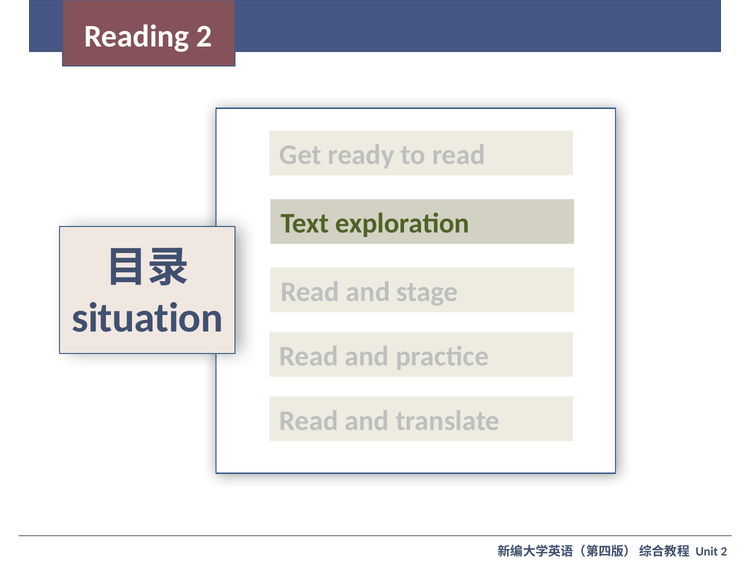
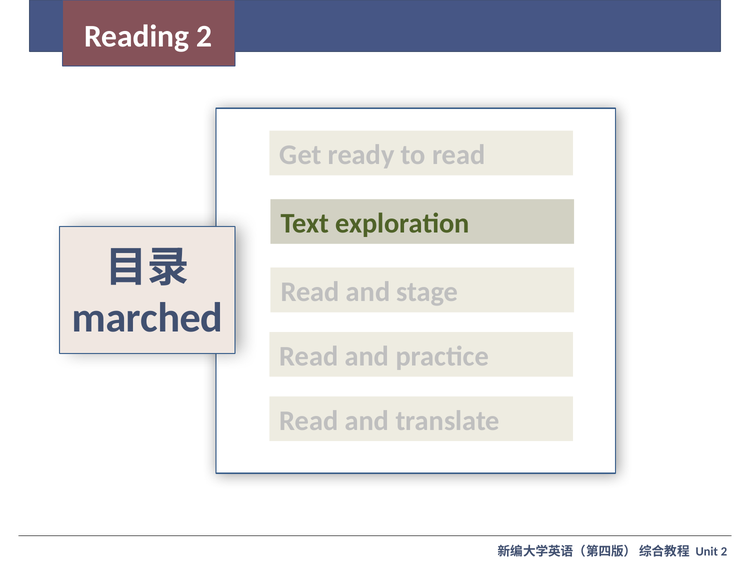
situation: situation -> marched
